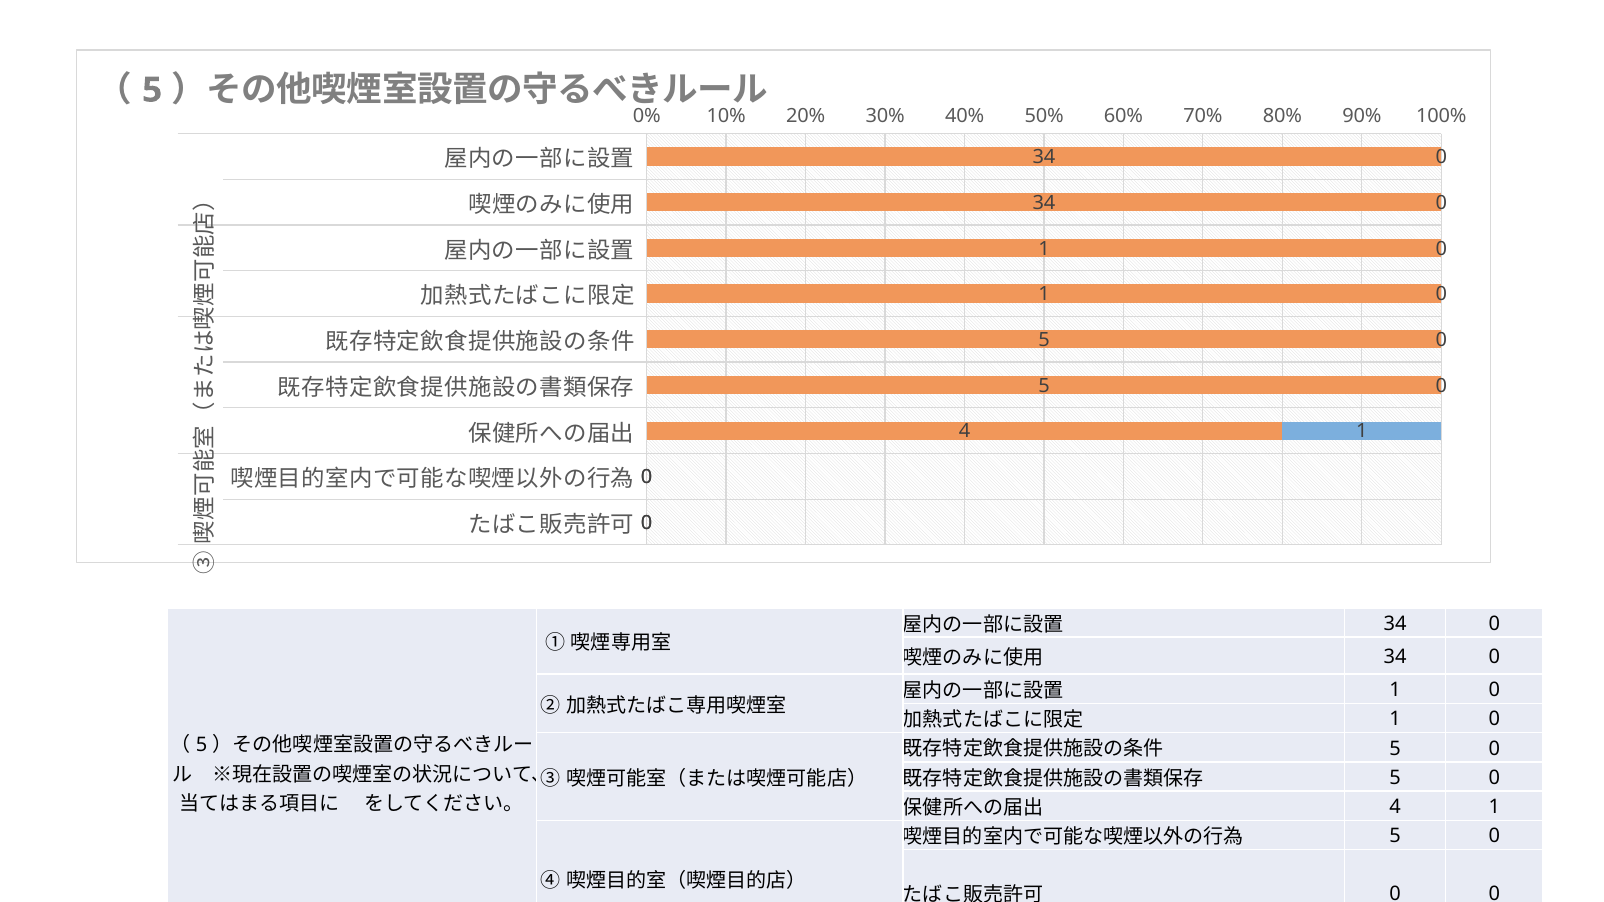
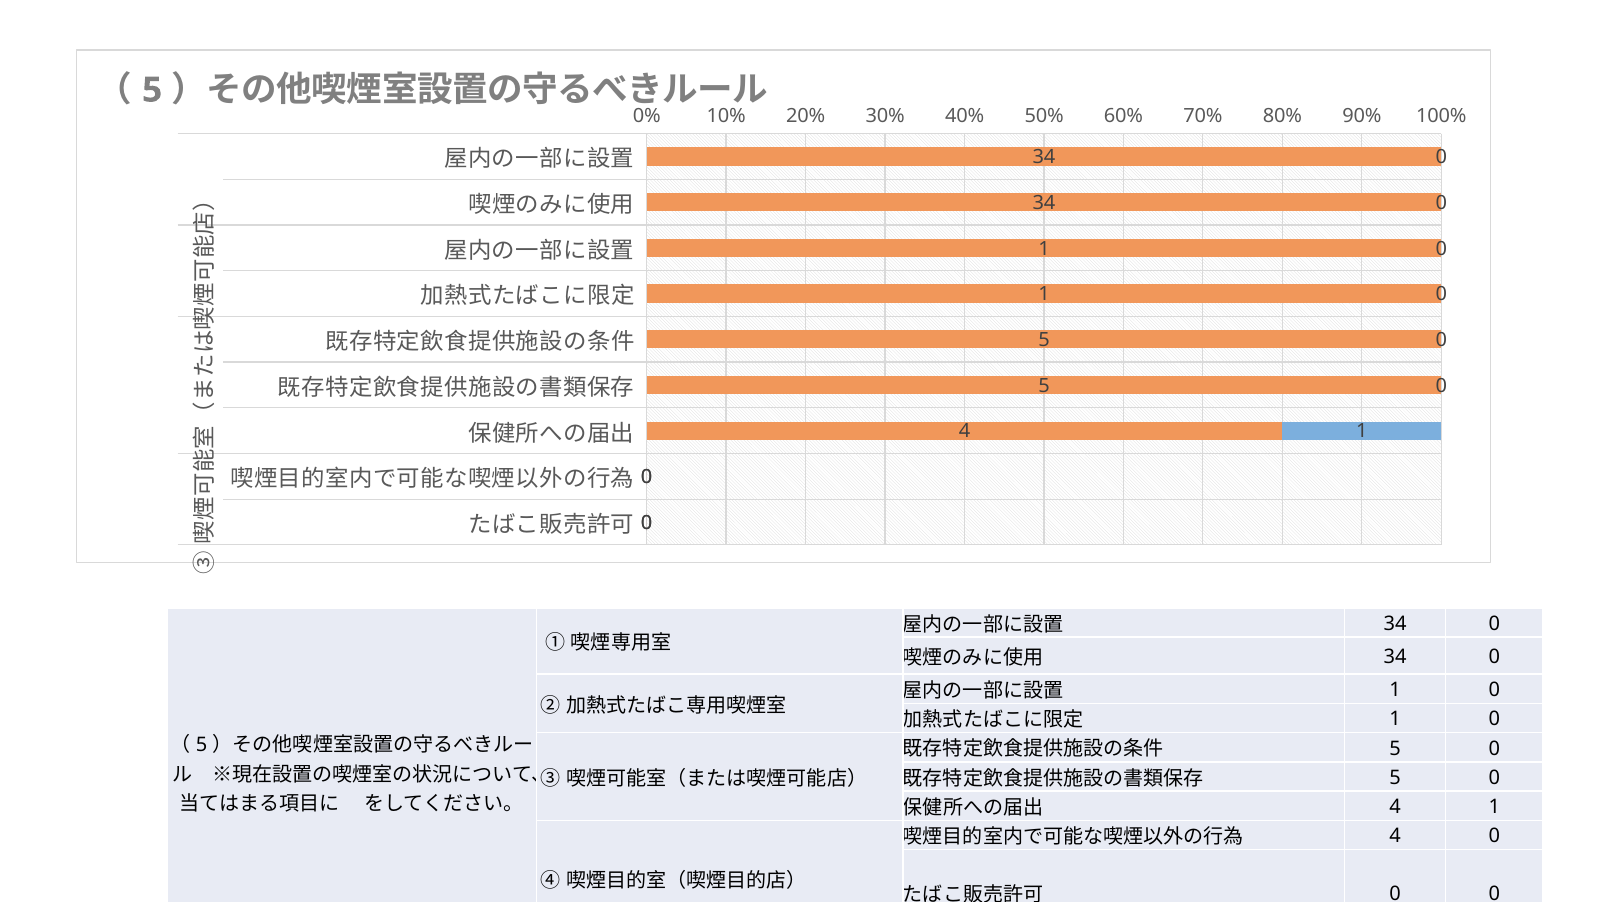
5 at (1395, 836): 5 -> 4
